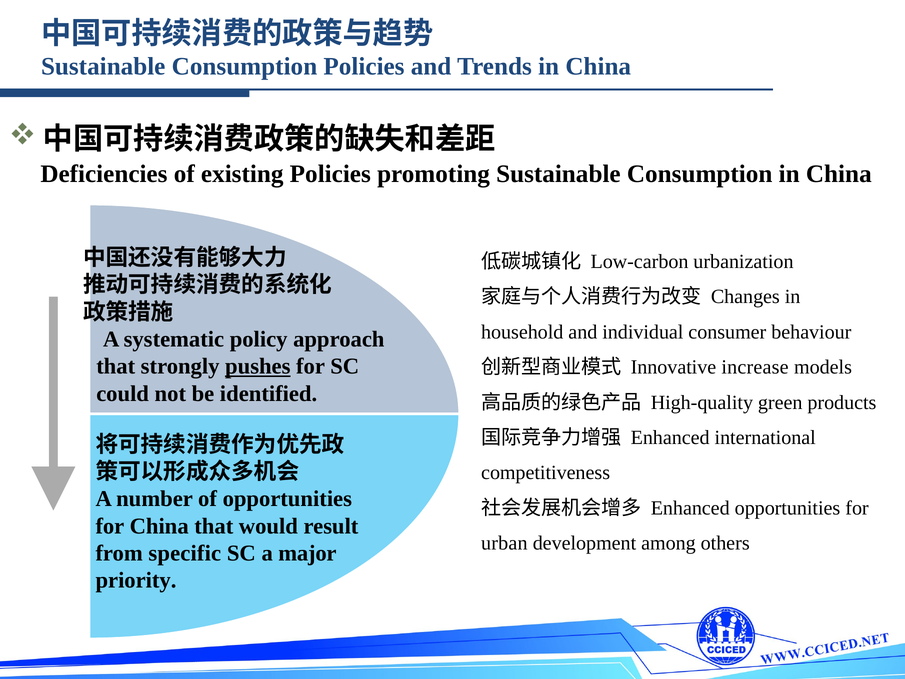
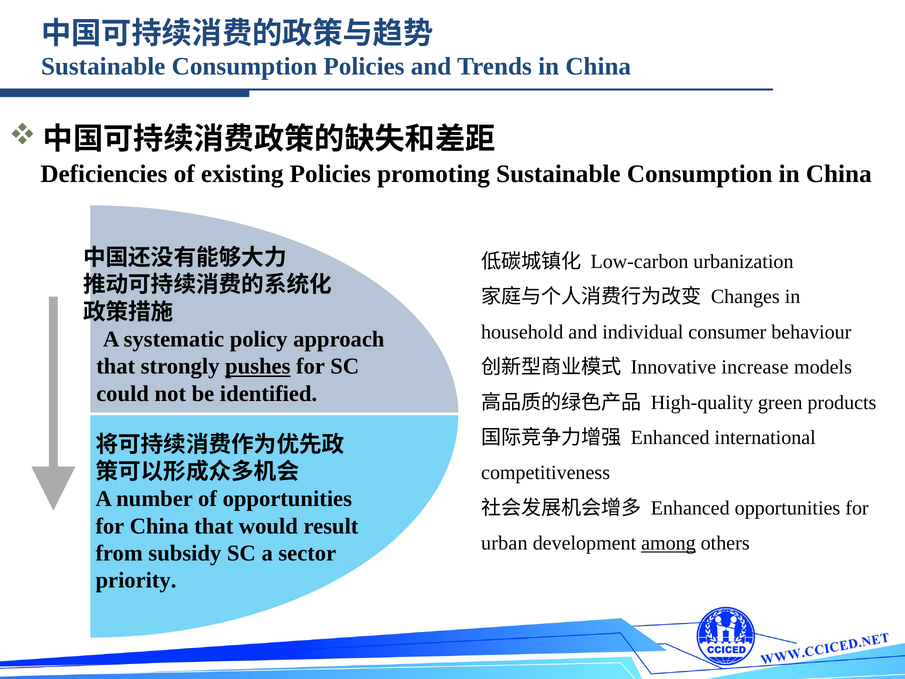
among underline: none -> present
specific: specific -> subsidy
major: major -> sector
